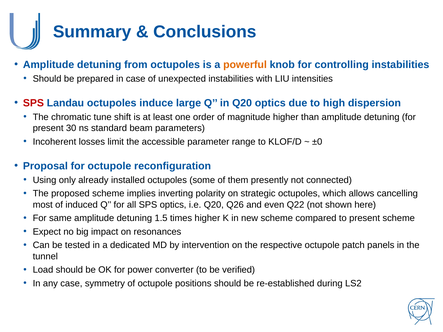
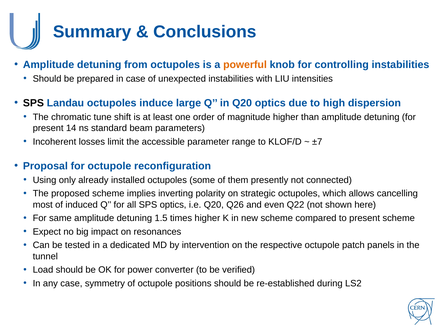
SPS at (33, 103) colour: red -> black
30: 30 -> 14
±0: ±0 -> ±7
